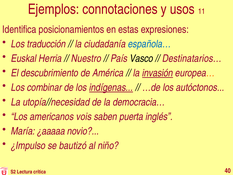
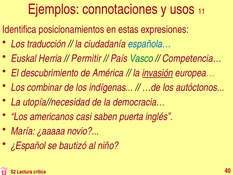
Nuestro: Nuestro -> Permitir
Vasco colour: black -> green
Destinatarios…: Destinatarios… -> Competencia…
indígenas underline: present -> none
vois: vois -> casi
¿Impulso: ¿Impulso -> ¿Español
